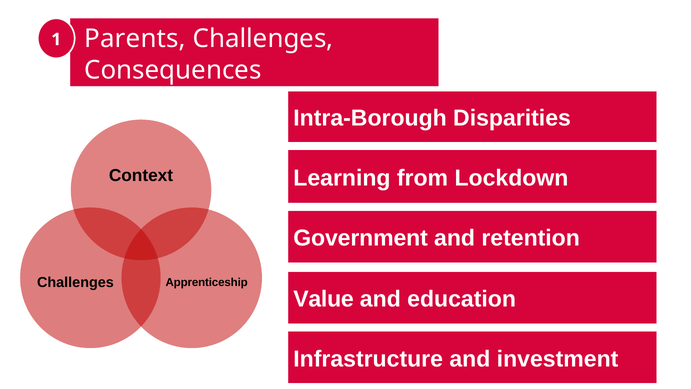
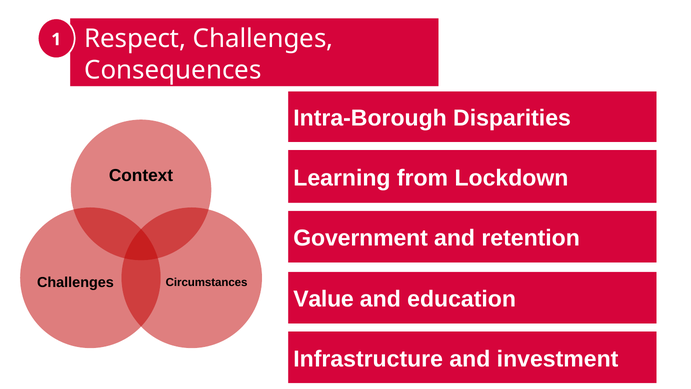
Parents: Parents -> Respect
Apprenticeship: Apprenticeship -> Circumstances
